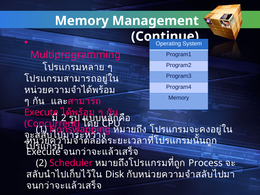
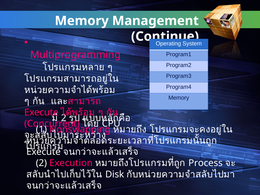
Scheduler: Scheduler -> Execution
